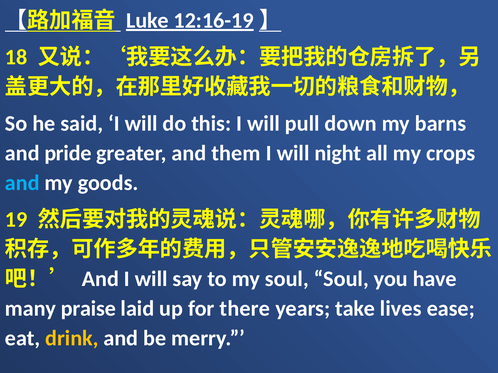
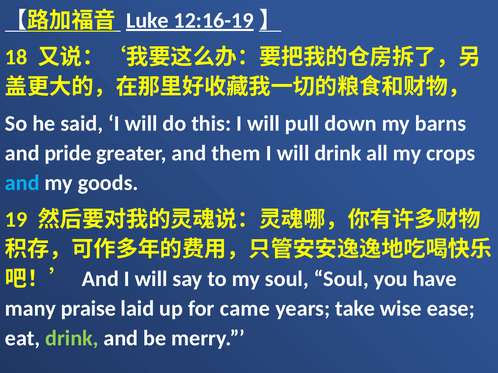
will night: night -> drink
there: there -> came
lives: lives -> wise
drink at (72, 339) colour: yellow -> light green
